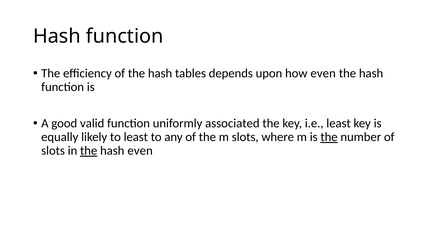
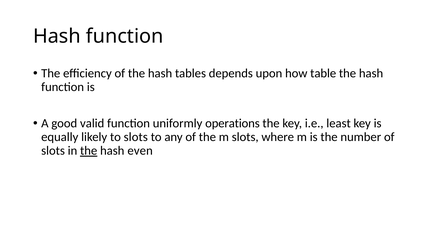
how even: even -> table
associated: associated -> operations
to least: least -> slots
the at (329, 137) underline: present -> none
